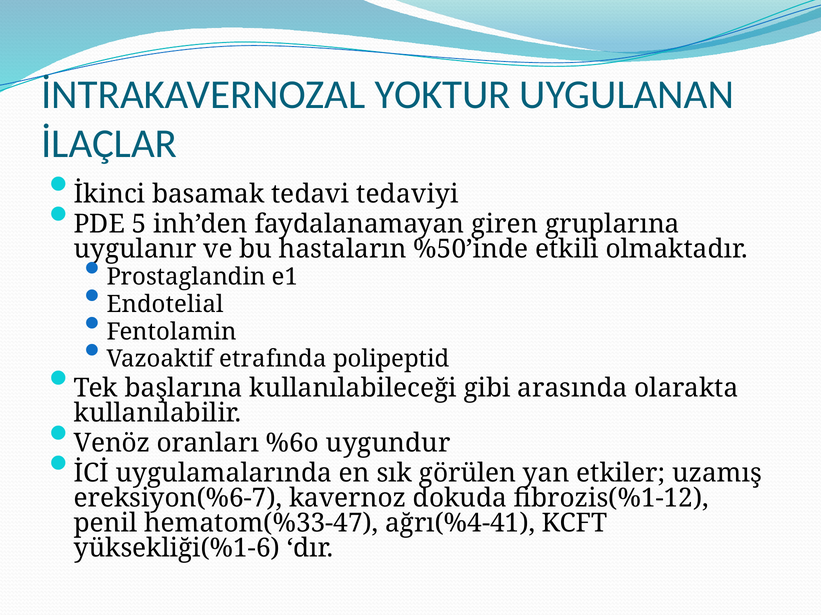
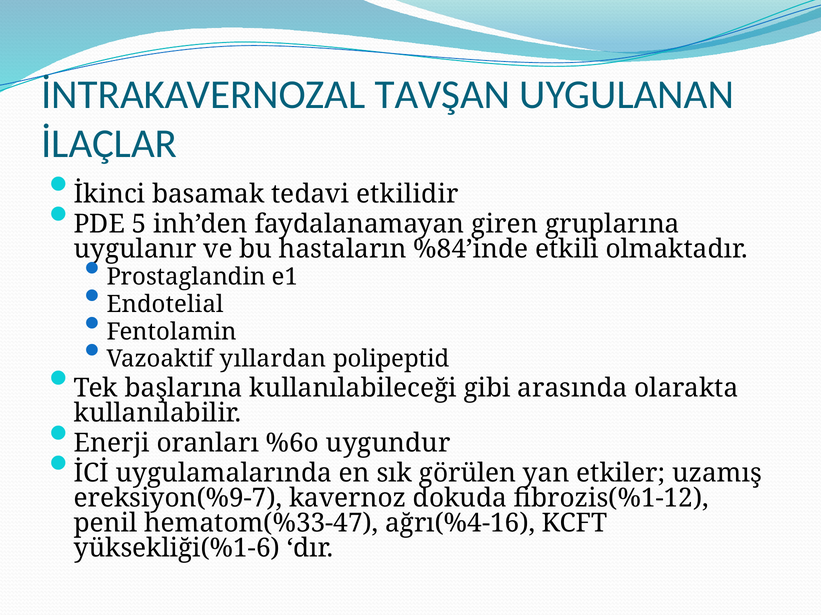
YOKTUR: YOKTUR -> TAVŞAN
tedaviyi: tedaviyi -> etkilidir
%50’inde: %50’inde -> %84’inde
etrafında: etrafında -> yıllardan
Venöz: Venöz -> Enerji
ereksiyon(%6-7: ereksiyon(%6-7 -> ereksiyon(%9-7
ağrı(%4-41: ağrı(%4-41 -> ağrı(%4-16
